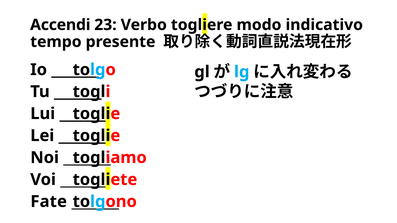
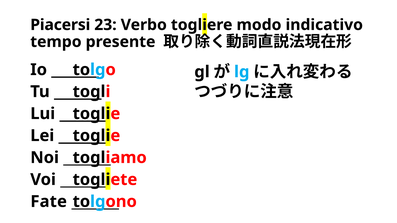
Accendi: Accendi -> Piacersi
